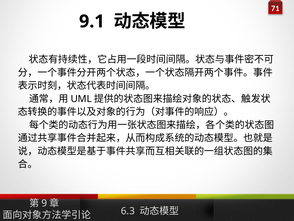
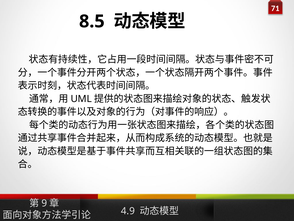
9.1: 9.1 -> 8.5
6.3: 6.3 -> 4.9
